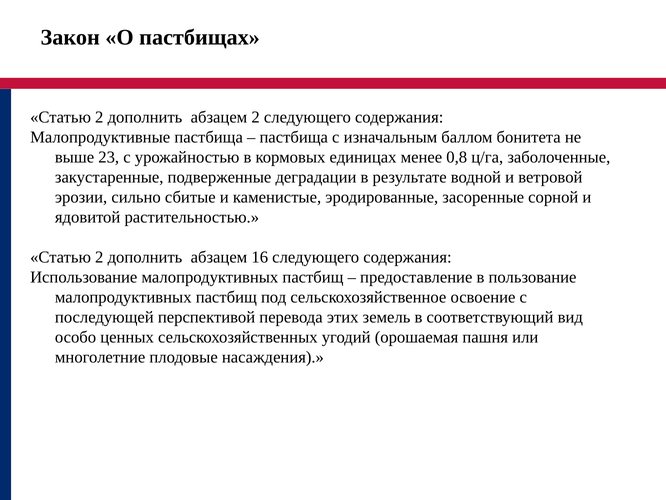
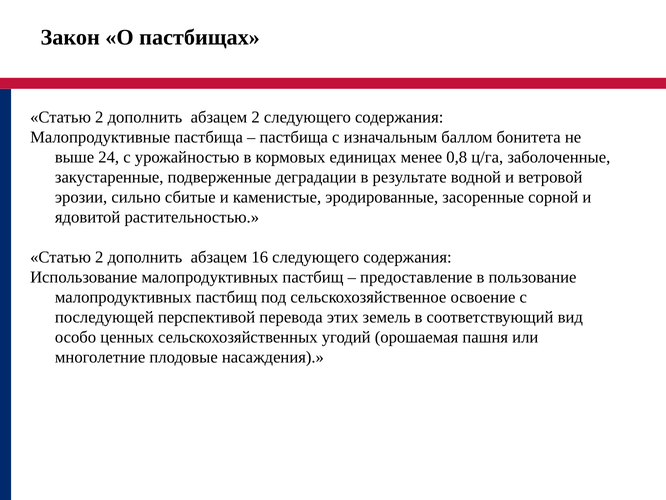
23: 23 -> 24
